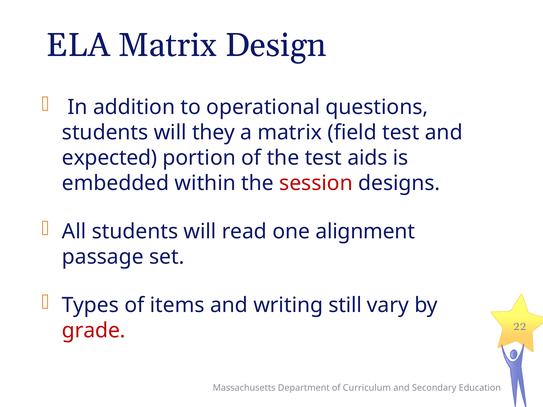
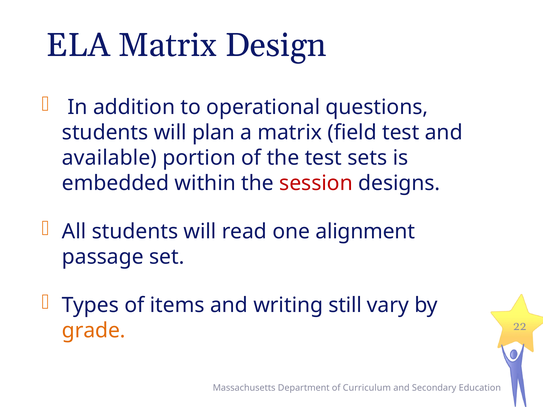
they: they -> plan
expected: expected -> available
aids: aids -> sets
grade colour: red -> orange
